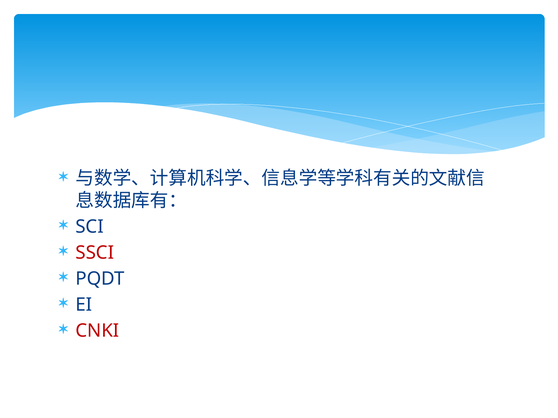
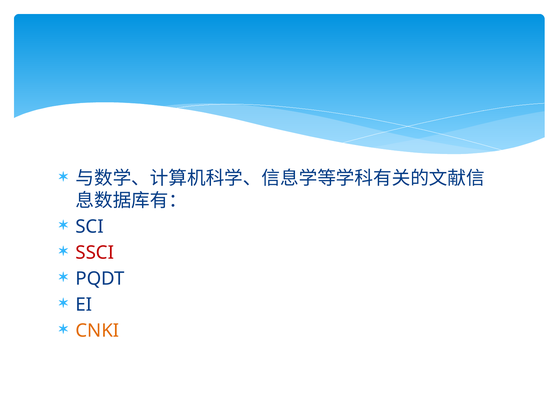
CNKI colour: red -> orange
